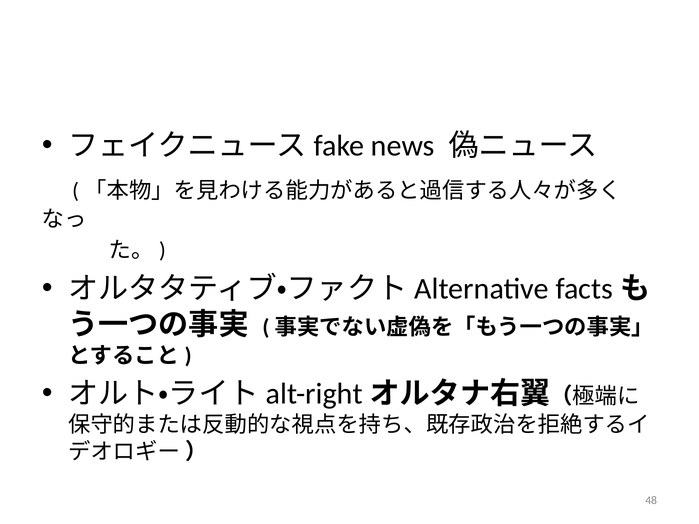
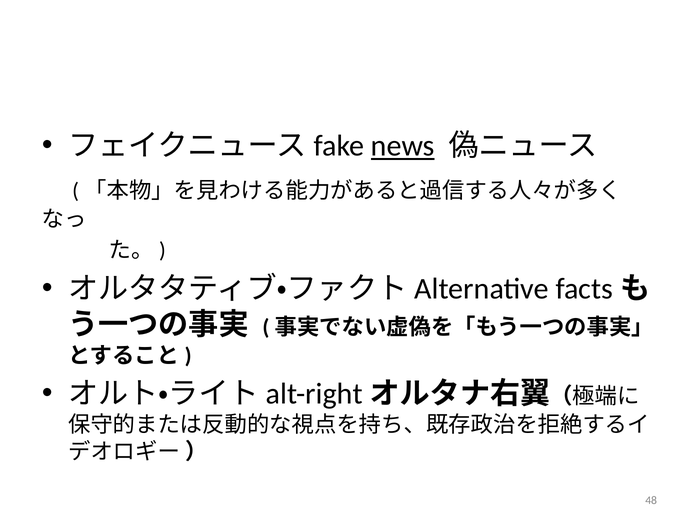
news underline: none -> present
